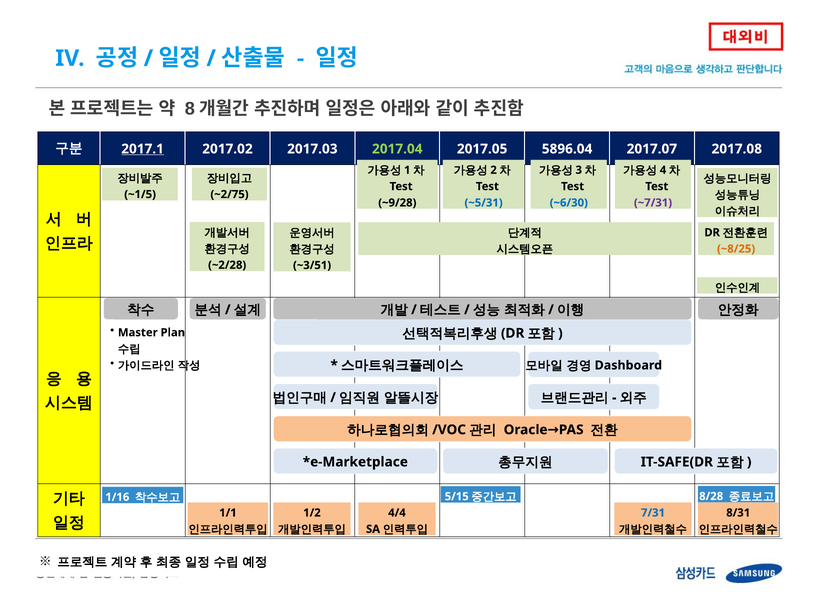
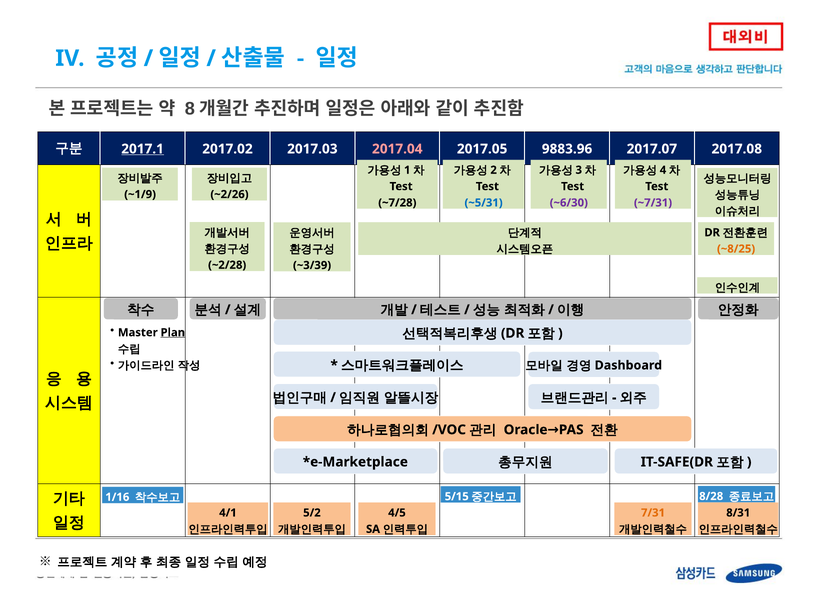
2017.04 colour: light green -> pink
5896.04: 5896.04 -> 9883.96
~1/5: ~1/5 -> ~1/9
~2/75: ~2/75 -> ~2/26
~9/28: ~9/28 -> ~7/28
~6/30 colour: blue -> purple
~3/51: ~3/51 -> ~3/39
Plan underline: none -> present
1/1: 1/1 -> 4/1
1/2: 1/2 -> 5/2
4/4: 4/4 -> 4/5
7/31 colour: blue -> orange
